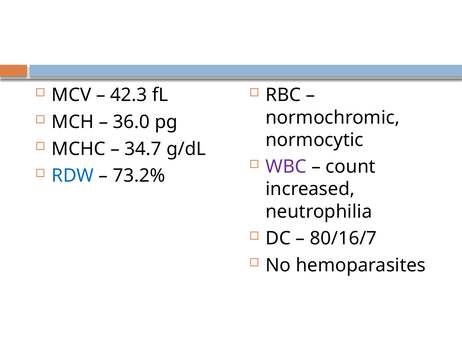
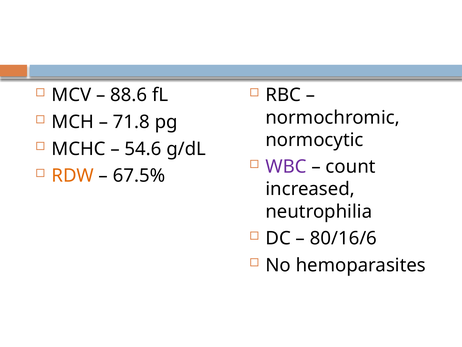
42.3: 42.3 -> 88.6
36.0: 36.0 -> 71.8
34.7: 34.7 -> 54.6
RDW colour: blue -> orange
73.2%: 73.2% -> 67.5%
80/16/7: 80/16/7 -> 80/16/6
